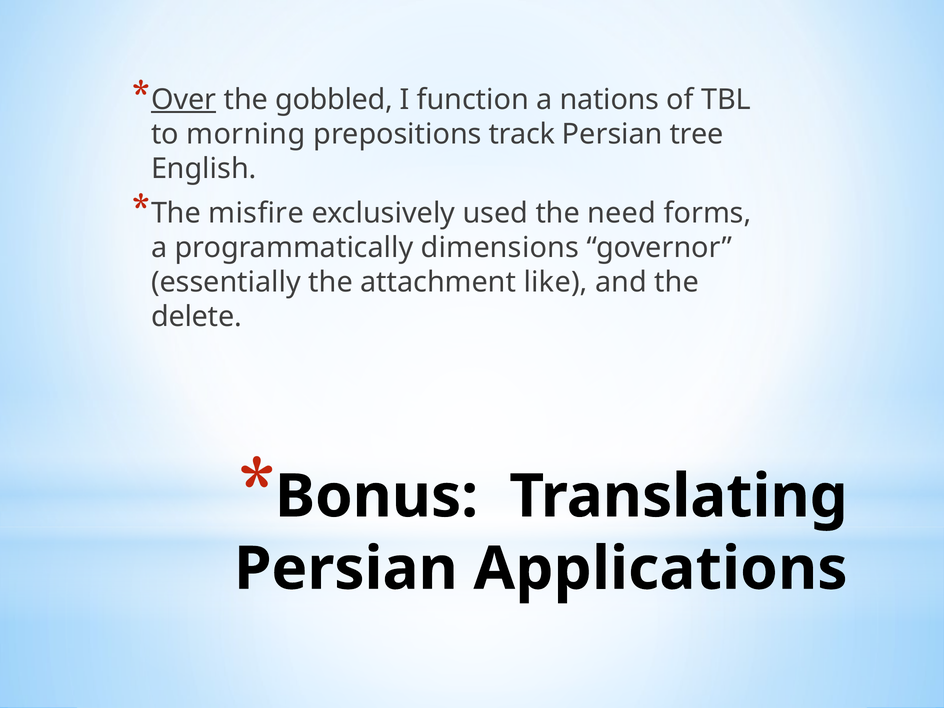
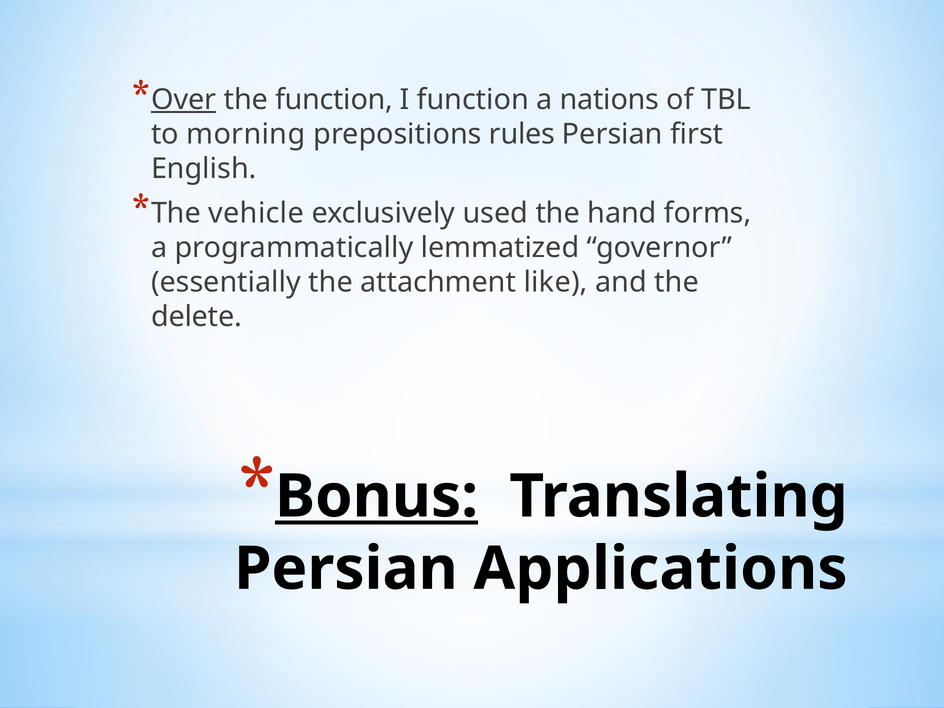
the gobbled: gobbled -> function
track: track -> rules
tree: tree -> first
misfire: misfire -> vehicle
need: need -> hand
dimensions: dimensions -> lemmatized
Bonus underline: none -> present
